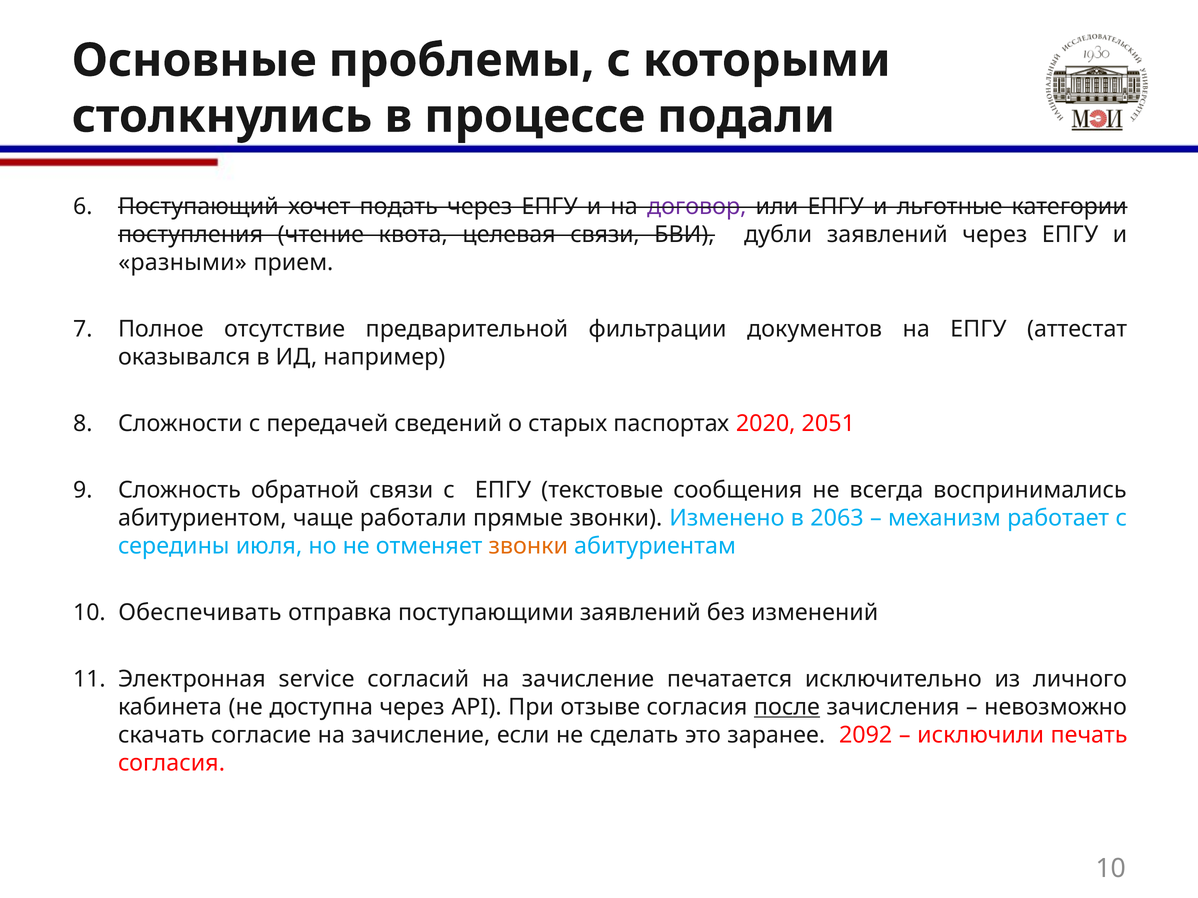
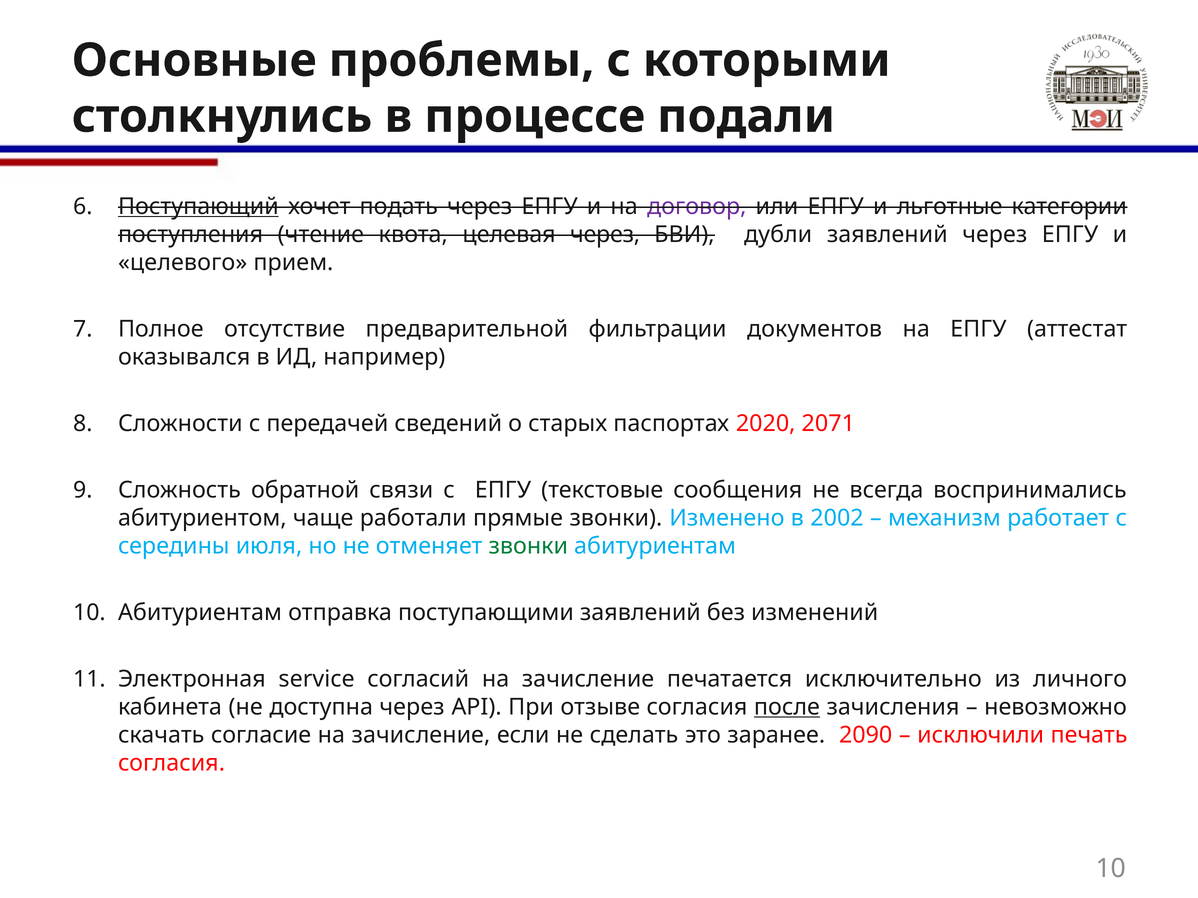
Поступающий underline: none -> present
целевая связи: связи -> через
разными: разными -> целевого
2051: 2051 -> 2071
2063: 2063 -> 2002
звонки at (528, 546) colour: orange -> green
10 Обеспечивать: Обеспечивать -> Абитуриентам
2092: 2092 -> 2090
